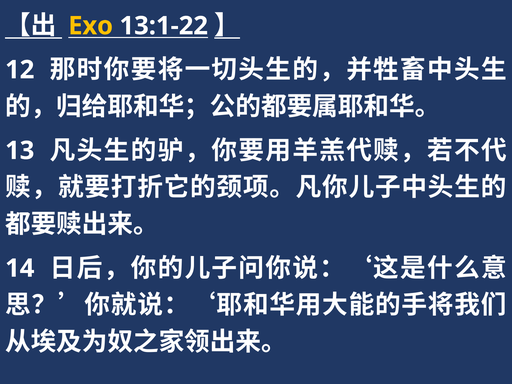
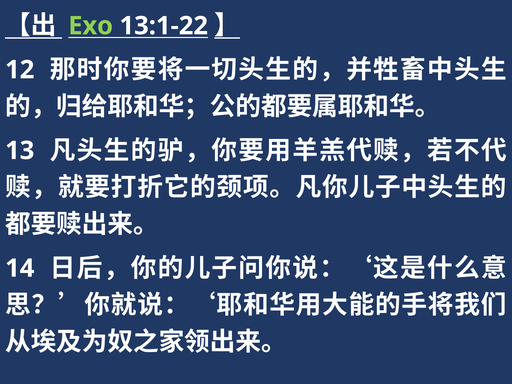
Exo colour: yellow -> light green
